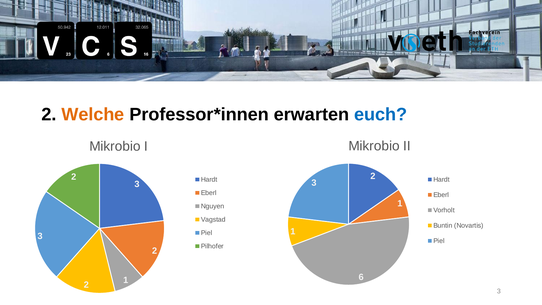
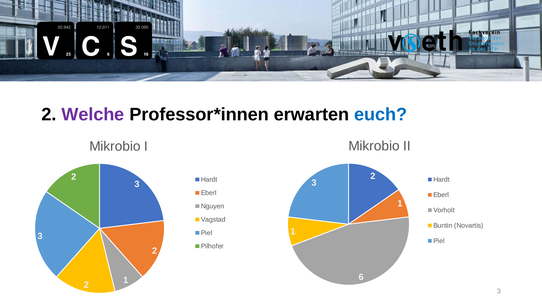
Welche colour: orange -> purple
